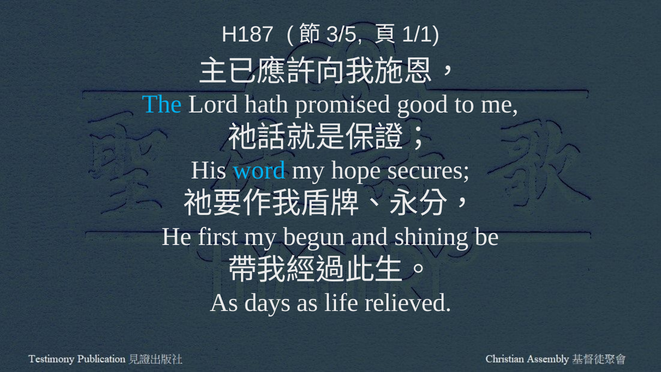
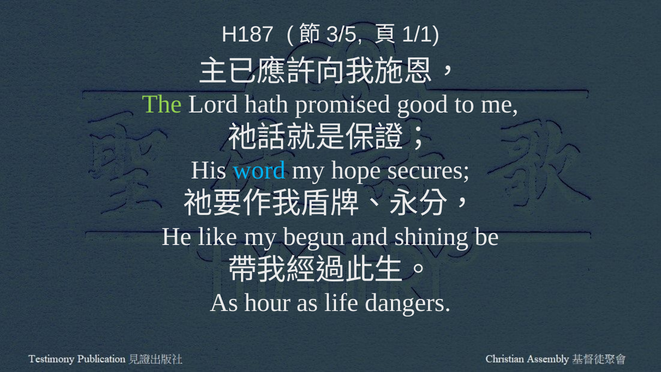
The colour: light blue -> light green
first: first -> like
days: days -> hour
relieved: relieved -> dangers
